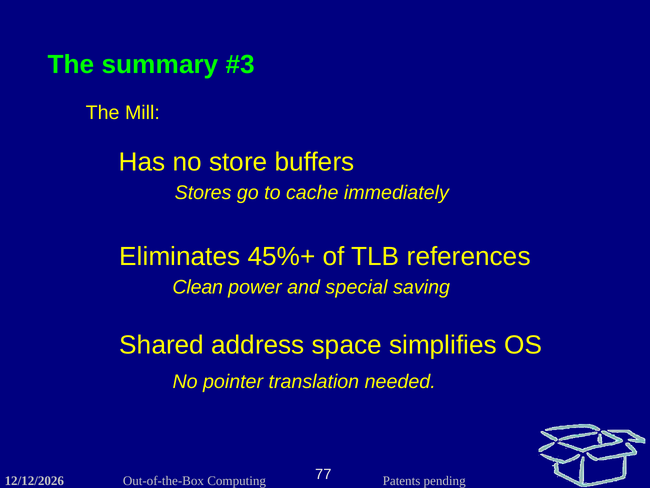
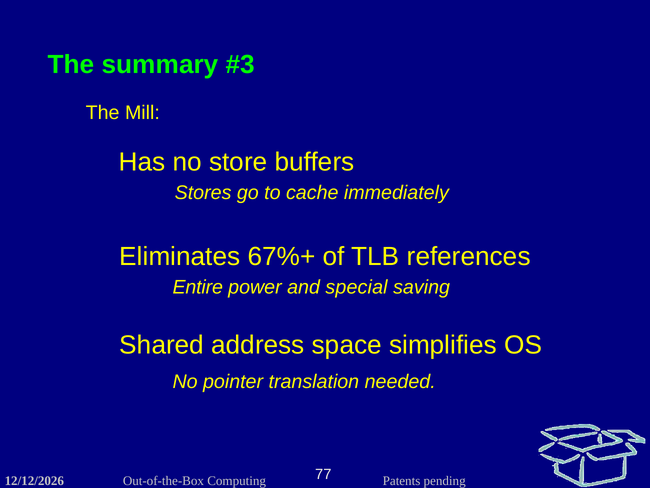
45%+: 45%+ -> 67%+
Clean: Clean -> Entire
